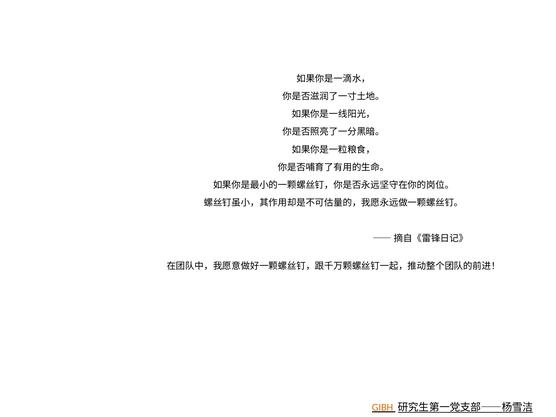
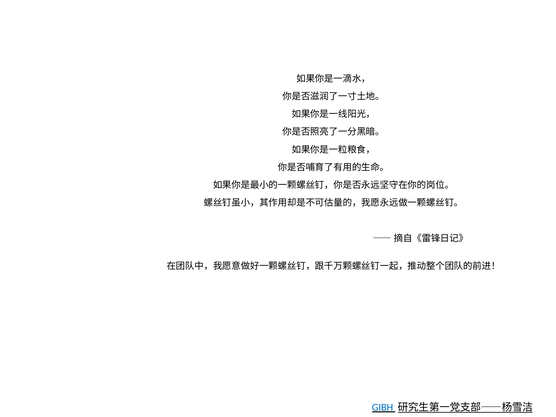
GIBH colour: orange -> blue
